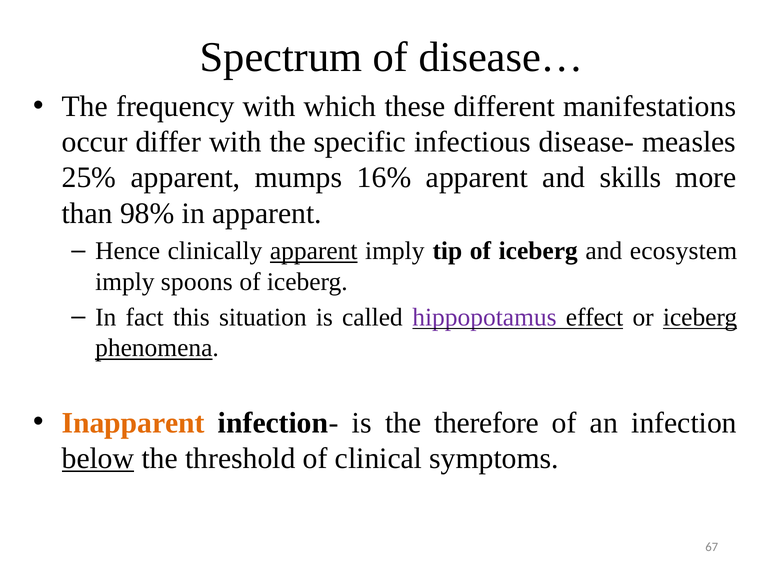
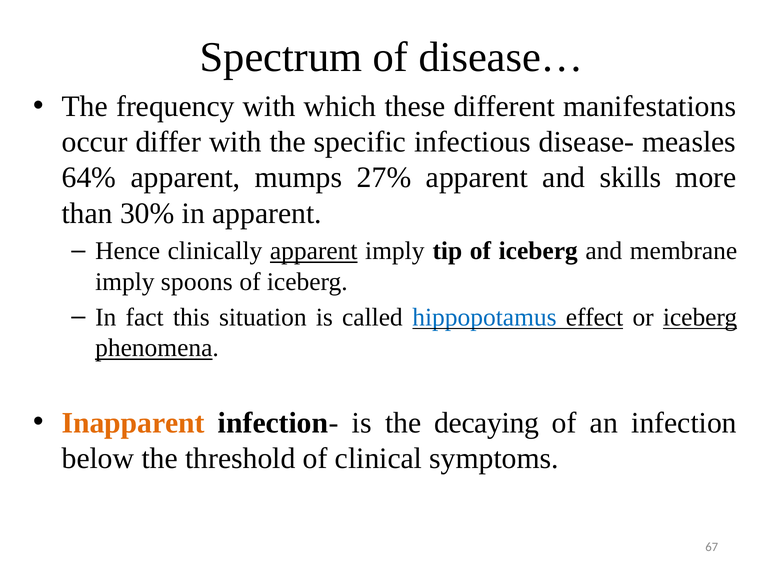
25%: 25% -> 64%
16%: 16% -> 27%
98%: 98% -> 30%
ecosystem: ecosystem -> membrane
hippopotamus colour: purple -> blue
therefore: therefore -> decaying
below underline: present -> none
